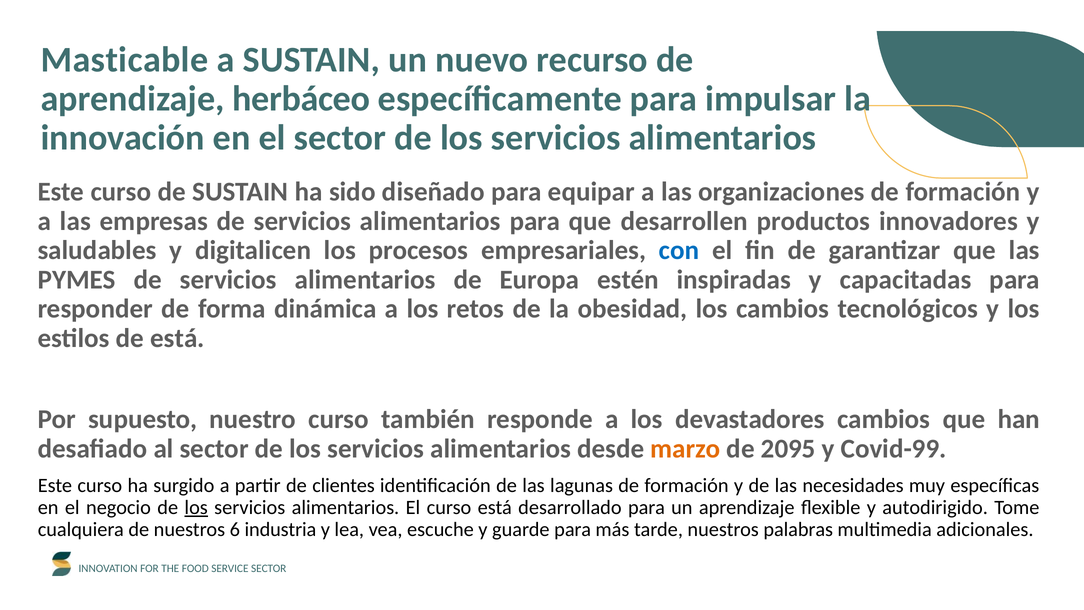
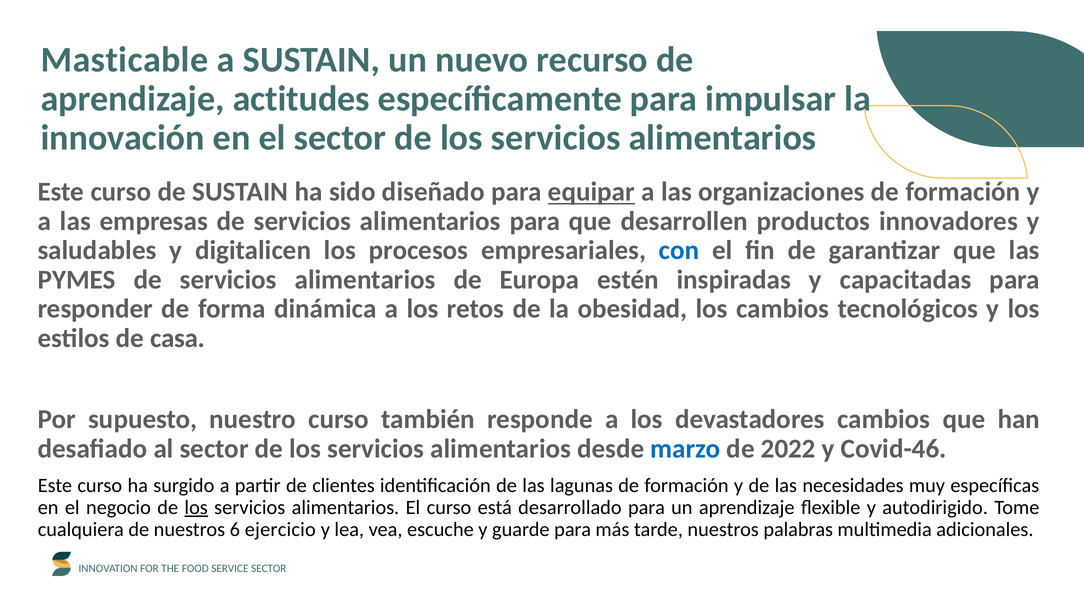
herbáceo: herbáceo -> actitudes
equipar underline: none -> present
de está: está -> casa
marzo colour: orange -> blue
2095: 2095 -> 2022
Covid-99: Covid-99 -> Covid-46
industria: industria -> ejercicio
